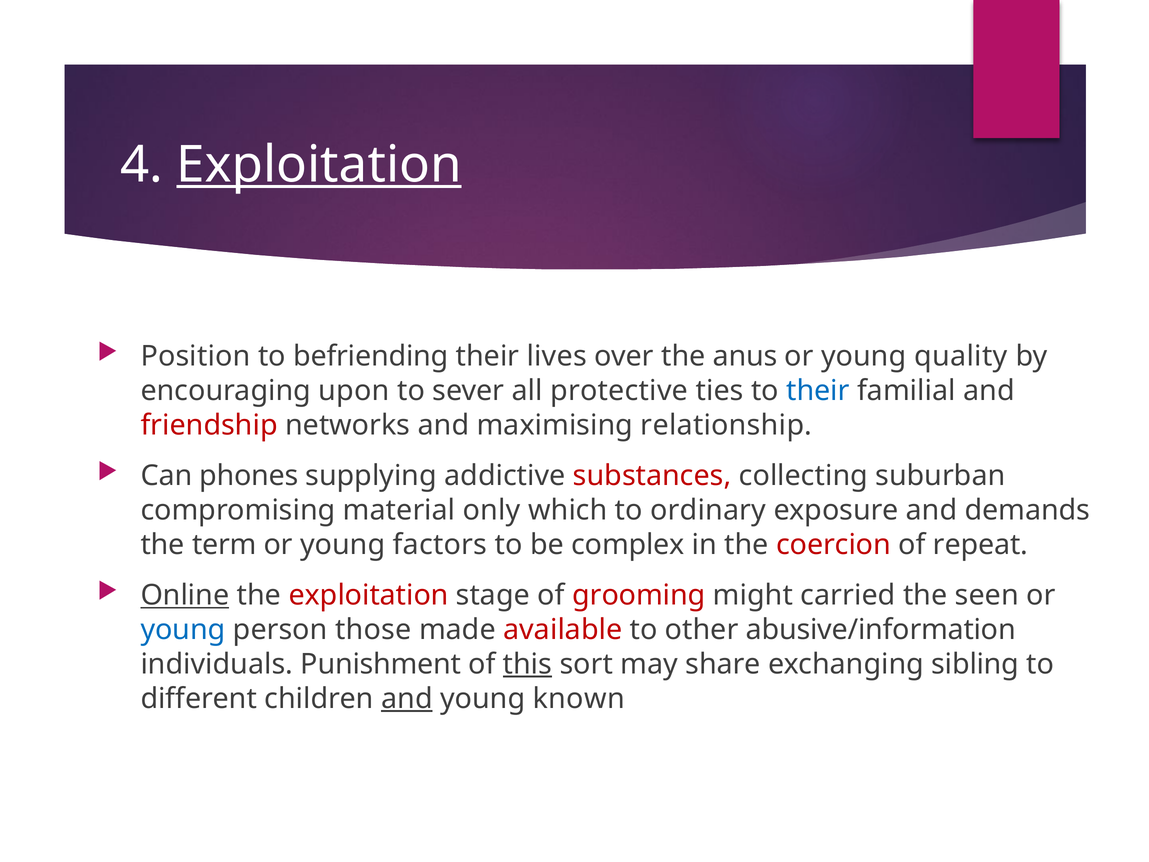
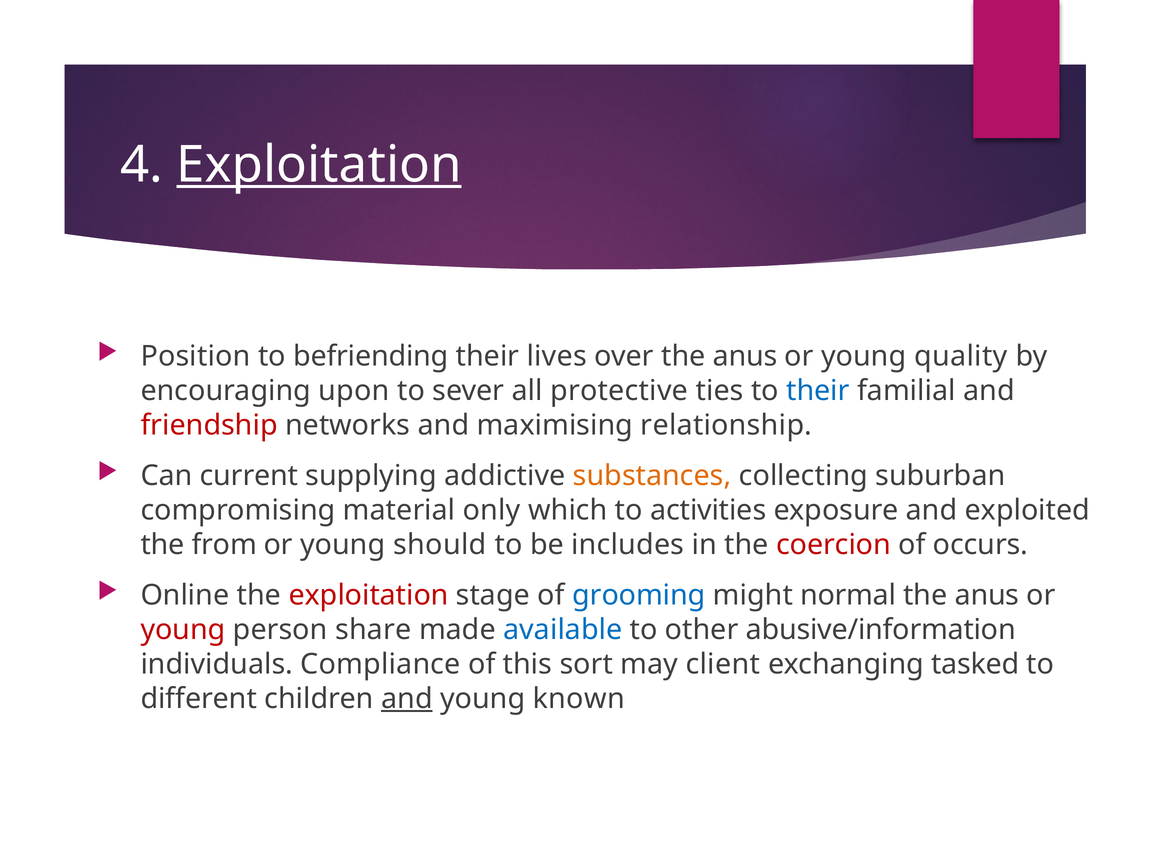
phones: phones -> current
substances colour: red -> orange
ordinary: ordinary -> activities
demands: demands -> exploited
term: term -> from
factors: factors -> should
complex: complex -> includes
repeat: repeat -> occurs
Online underline: present -> none
grooming colour: red -> blue
carried: carried -> normal
seen at (987, 595): seen -> anus
young at (183, 630) colour: blue -> red
those: those -> share
available colour: red -> blue
Punishment: Punishment -> Compliance
this underline: present -> none
share: share -> client
sibling: sibling -> tasked
